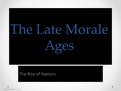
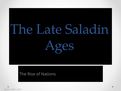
Morale: Morale -> Saladin
